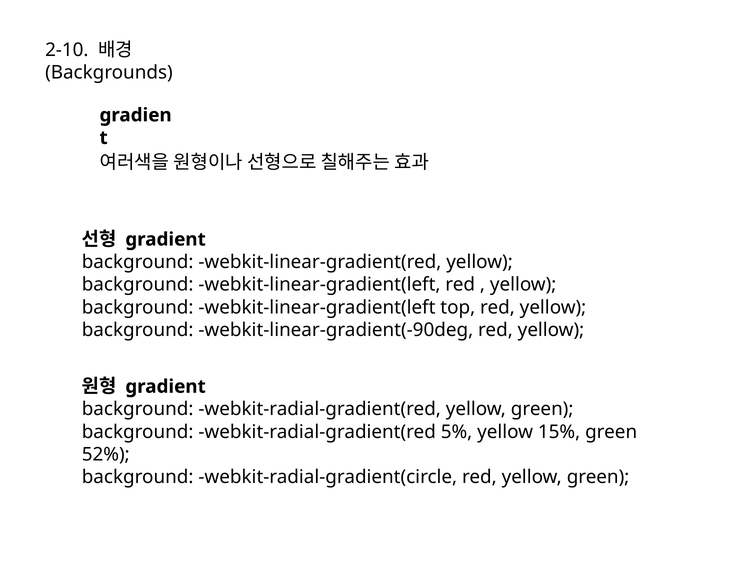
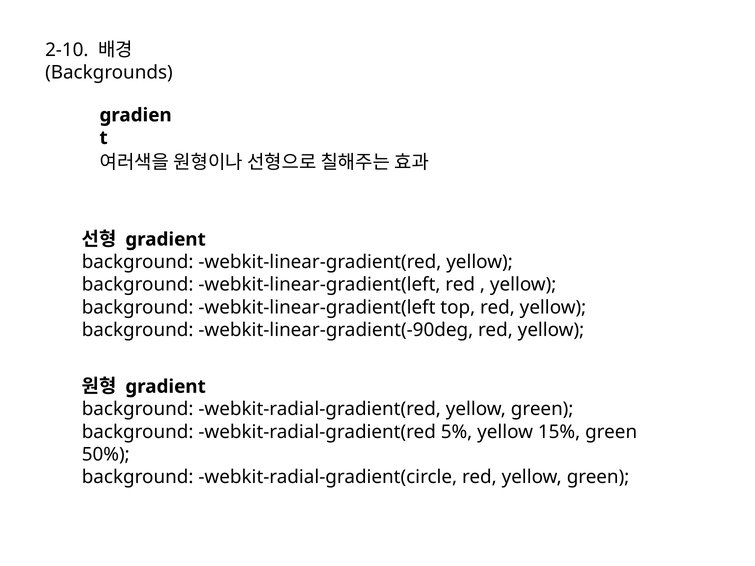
52%: 52% -> 50%
